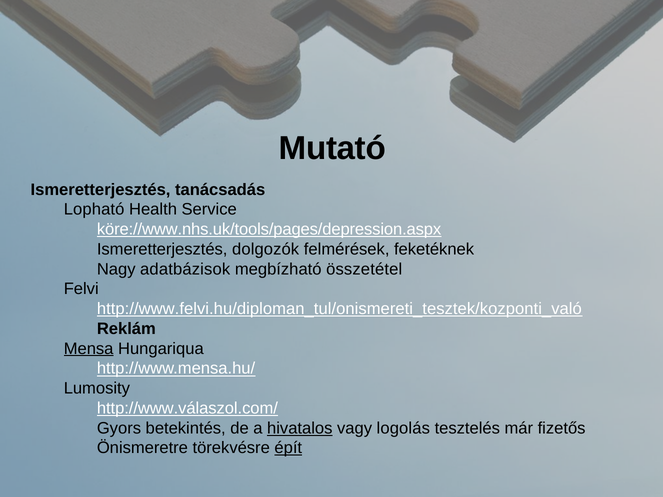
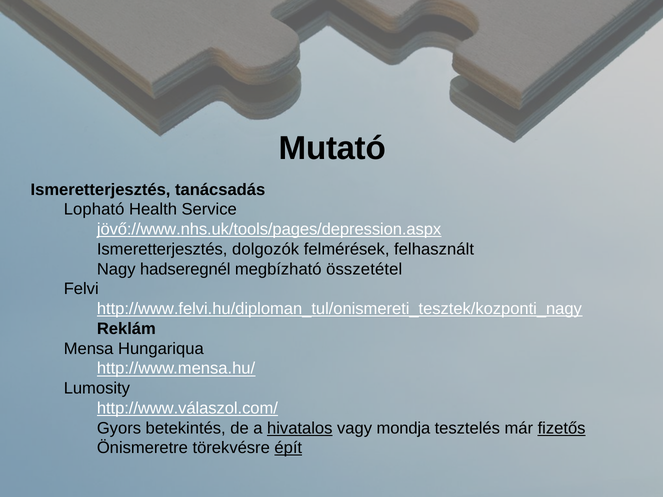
köre://www.nhs.uk/tools/pages/depression.aspx: köre://www.nhs.uk/tools/pages/depression.aspx -> jövő://www.nhs.uk/tools/pages/depression.aspx
feketéknek: feketéknek -> felhasznált
adatbázisok: adatbázisok -> hadseregnél
http://www.felvi.hu/diploman_tul/onismereti_tesztek/kozponti_való: http://www.felvi.hu/diploman_tul/onismereti_tesztek/kozponti_való -> http://www.felvi.hu/diploman_tul/onismereti_tesztek/kozponti_nagy
Mensa underline: present -> none
logolás: logolás -> mondja
fizetős underline: none -> present
